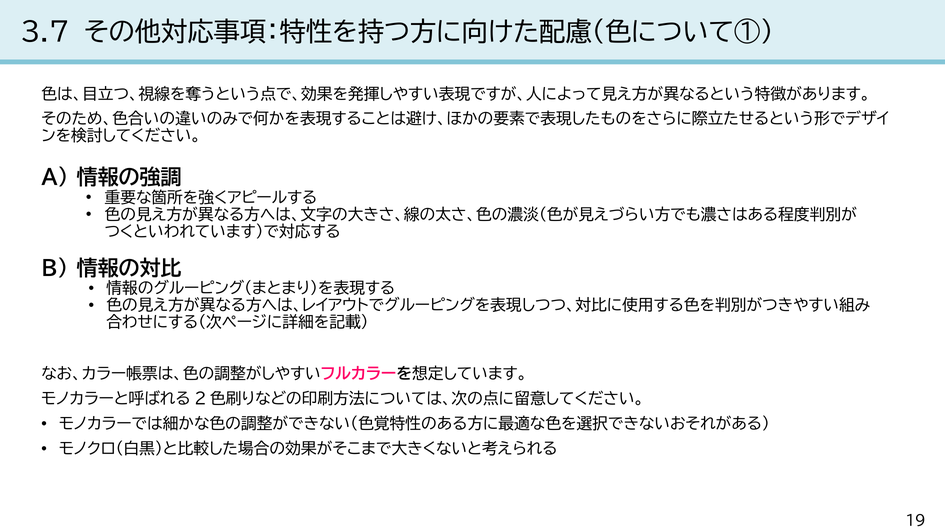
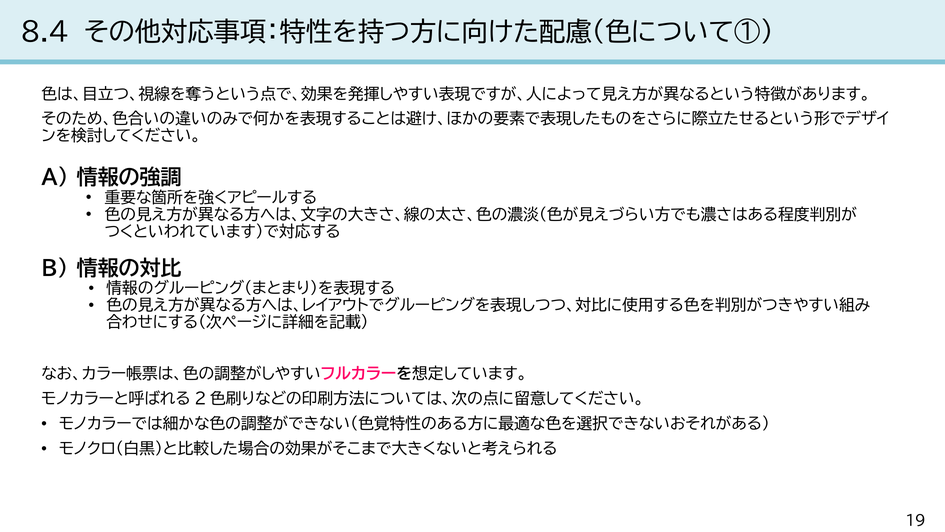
3.7: 3.7 -> 8.4
